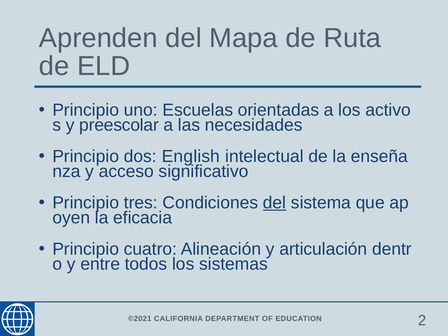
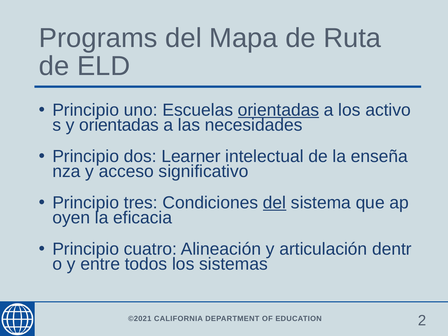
Aprenden: Aprenden -> Programs
orientadas at (278, 110) underline: none -> present
y preescolar: preescolar -> orientadas
English: English -> Learner
